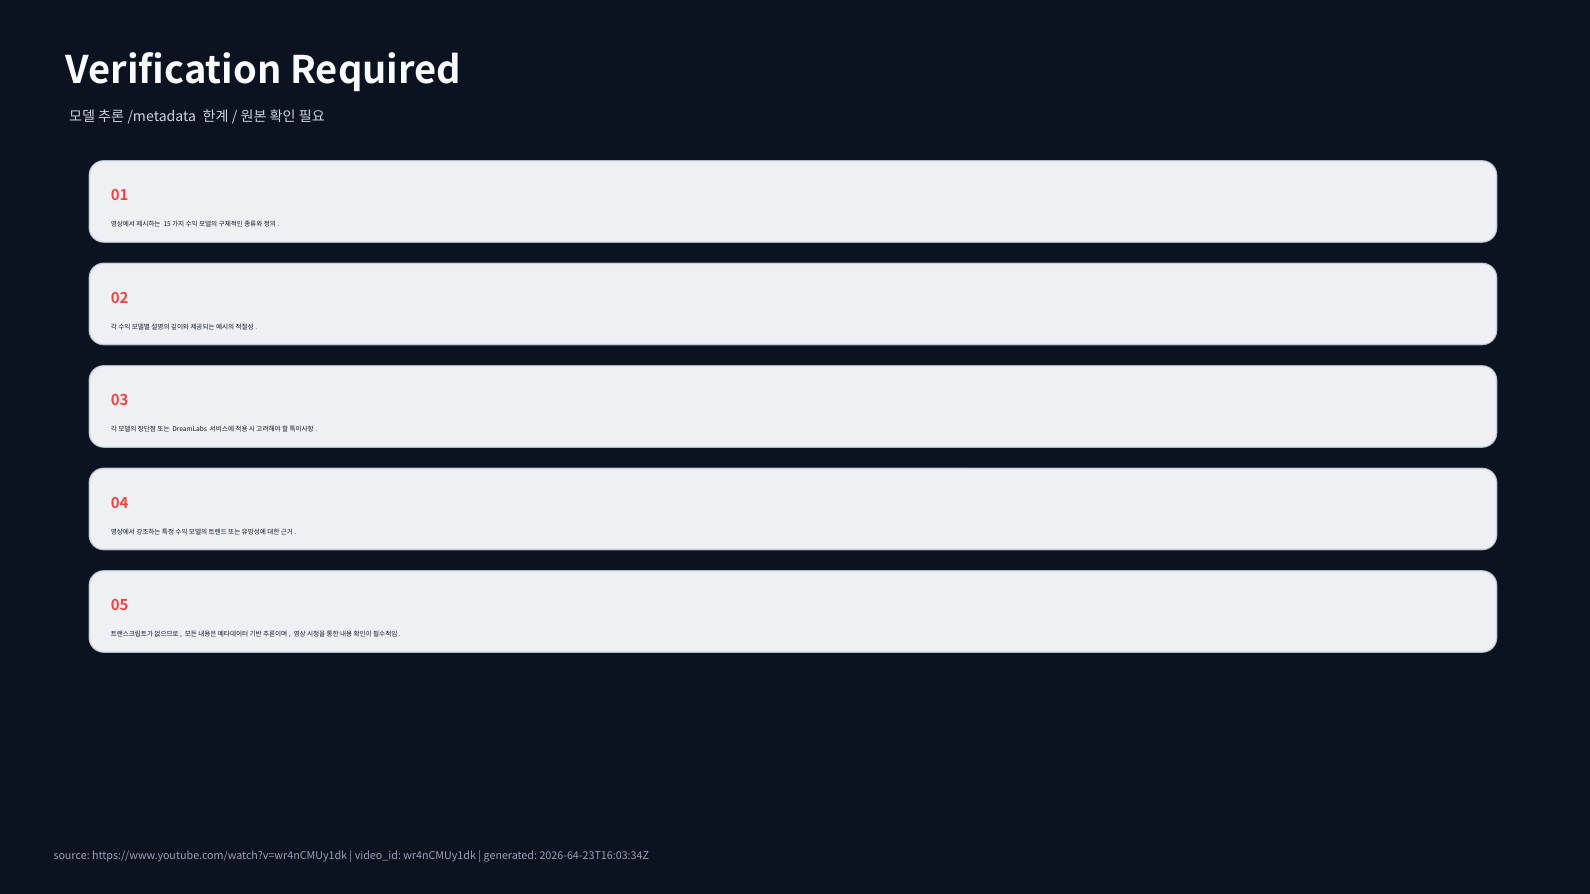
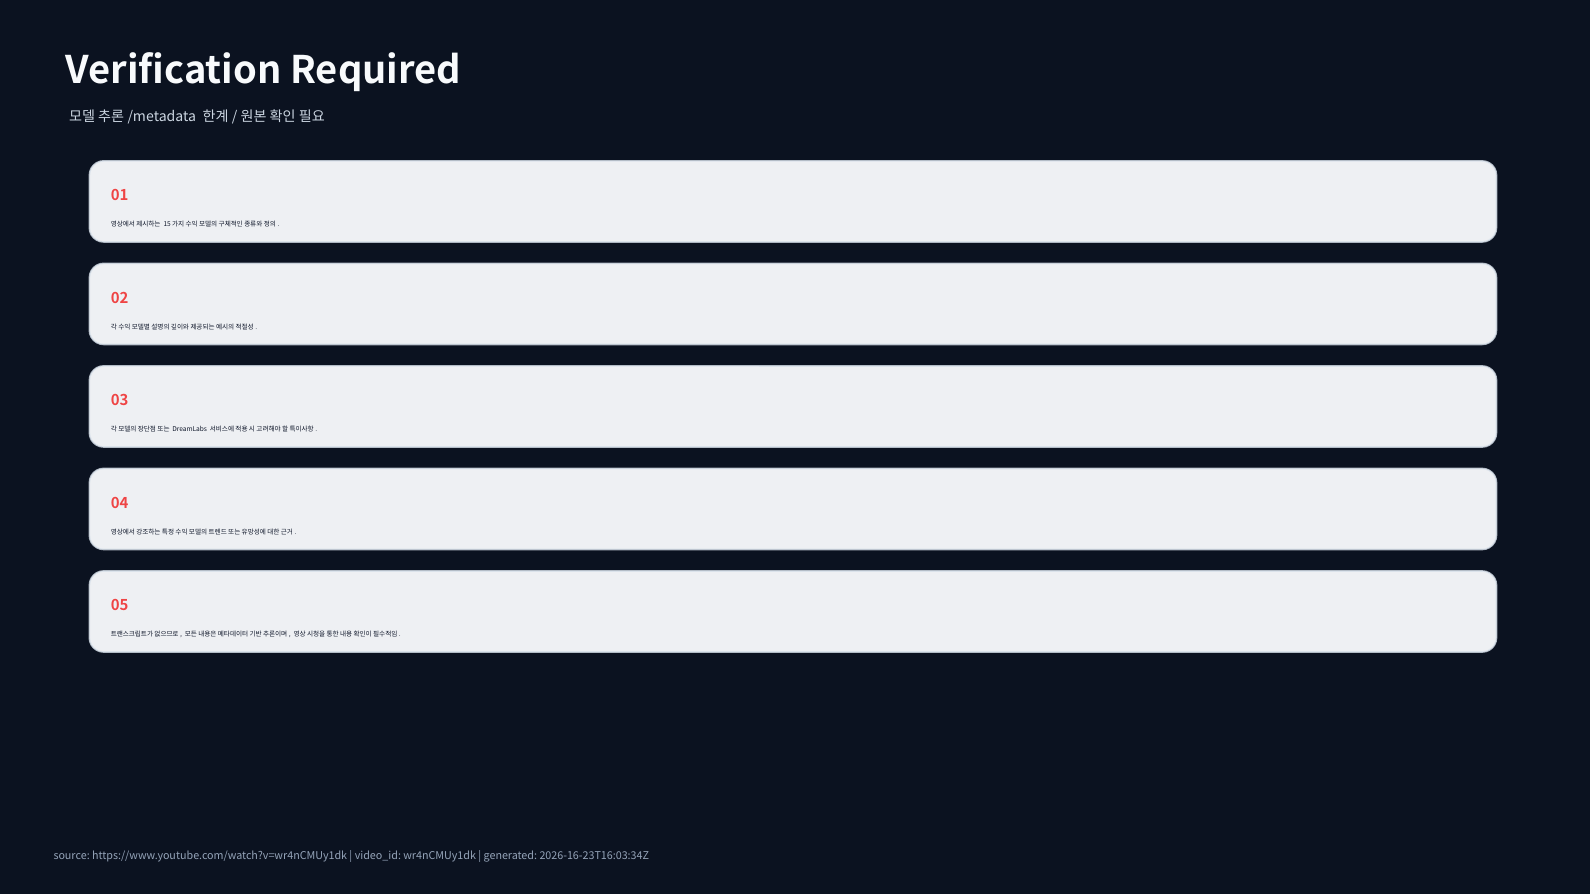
2026-64-23T16:03:34Z: 2026-64-23T16:03:34Z -> 2026-16-23T16:03:34Z
